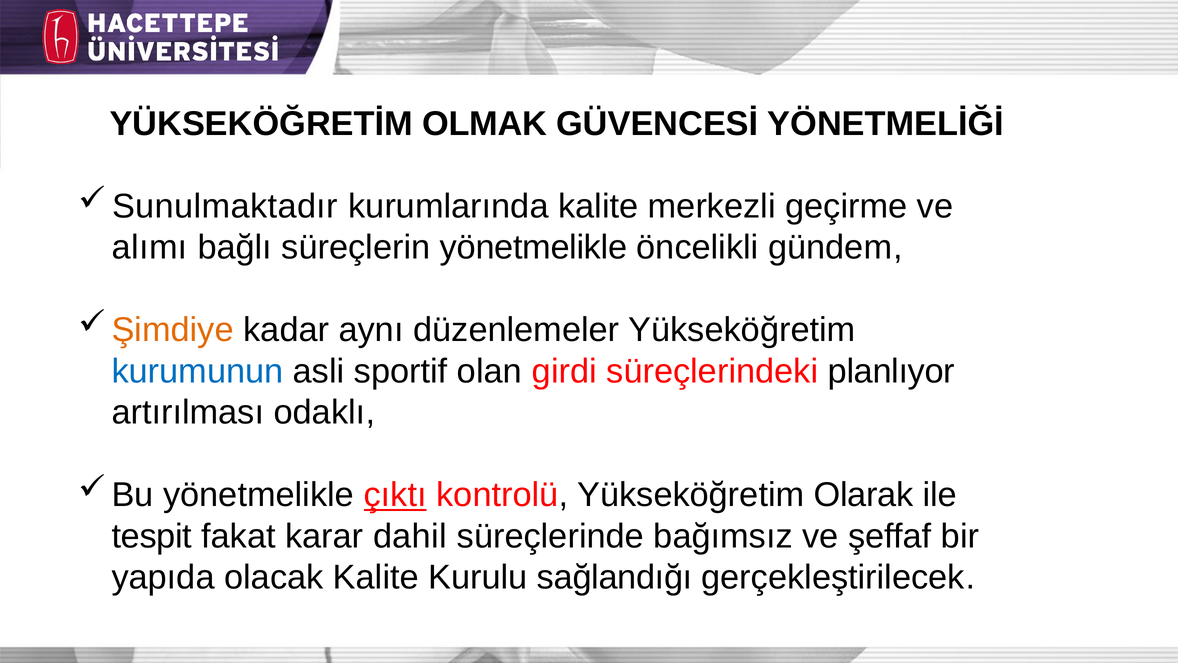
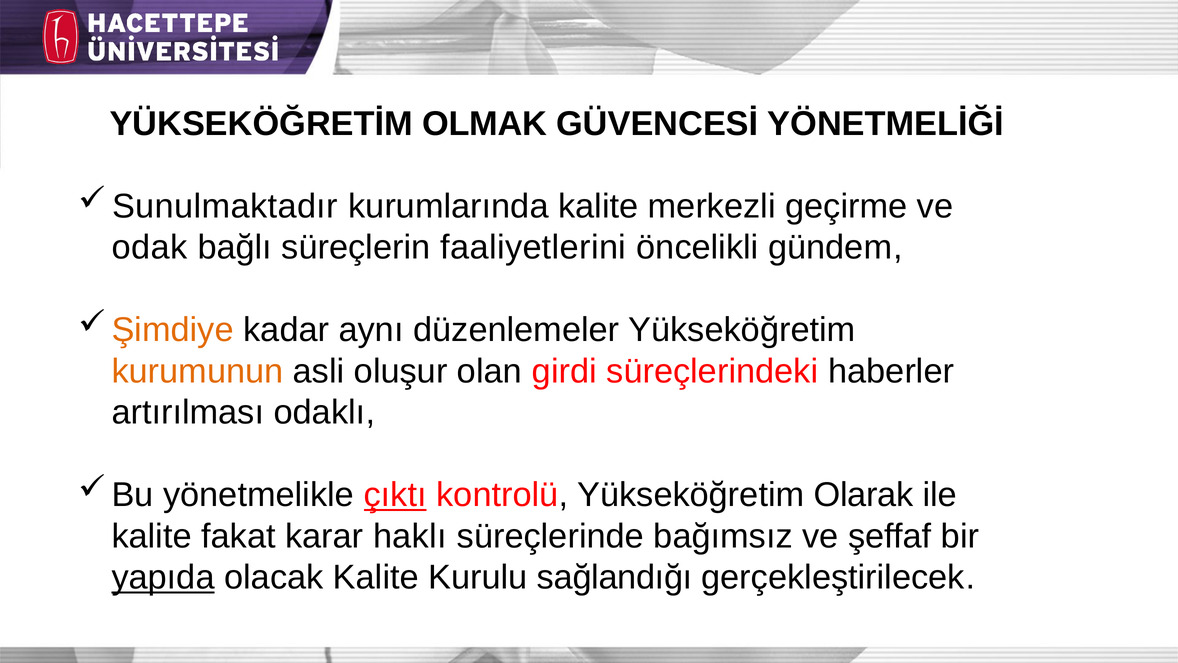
alımı: alımı -> odak
süreçlerin yönetmelikle: yönetmelikle -> faaliyetlerini
kurumunun colour: blue -> orange
sportif: sportif -> oluşur
planlıyor: planlıyor -> haberler
tespit at (152, 536): tespit -> kalite
dahil: dahil -> haklı
yapıda underline: none -> present
